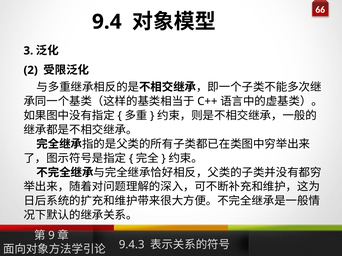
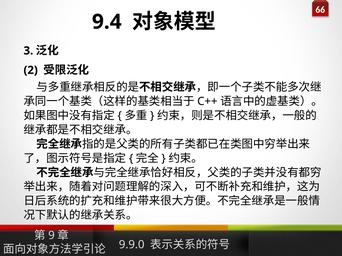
9.4.3: 9.4.3 -> 9.9.0
